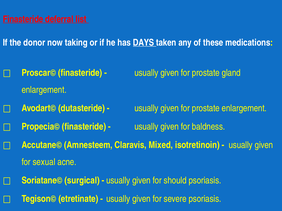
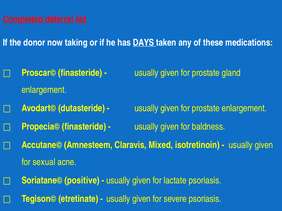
Finasteride at (23, 19): Finasteride -> Completed
surgical: surgical -> positive
should: should -> lactate
